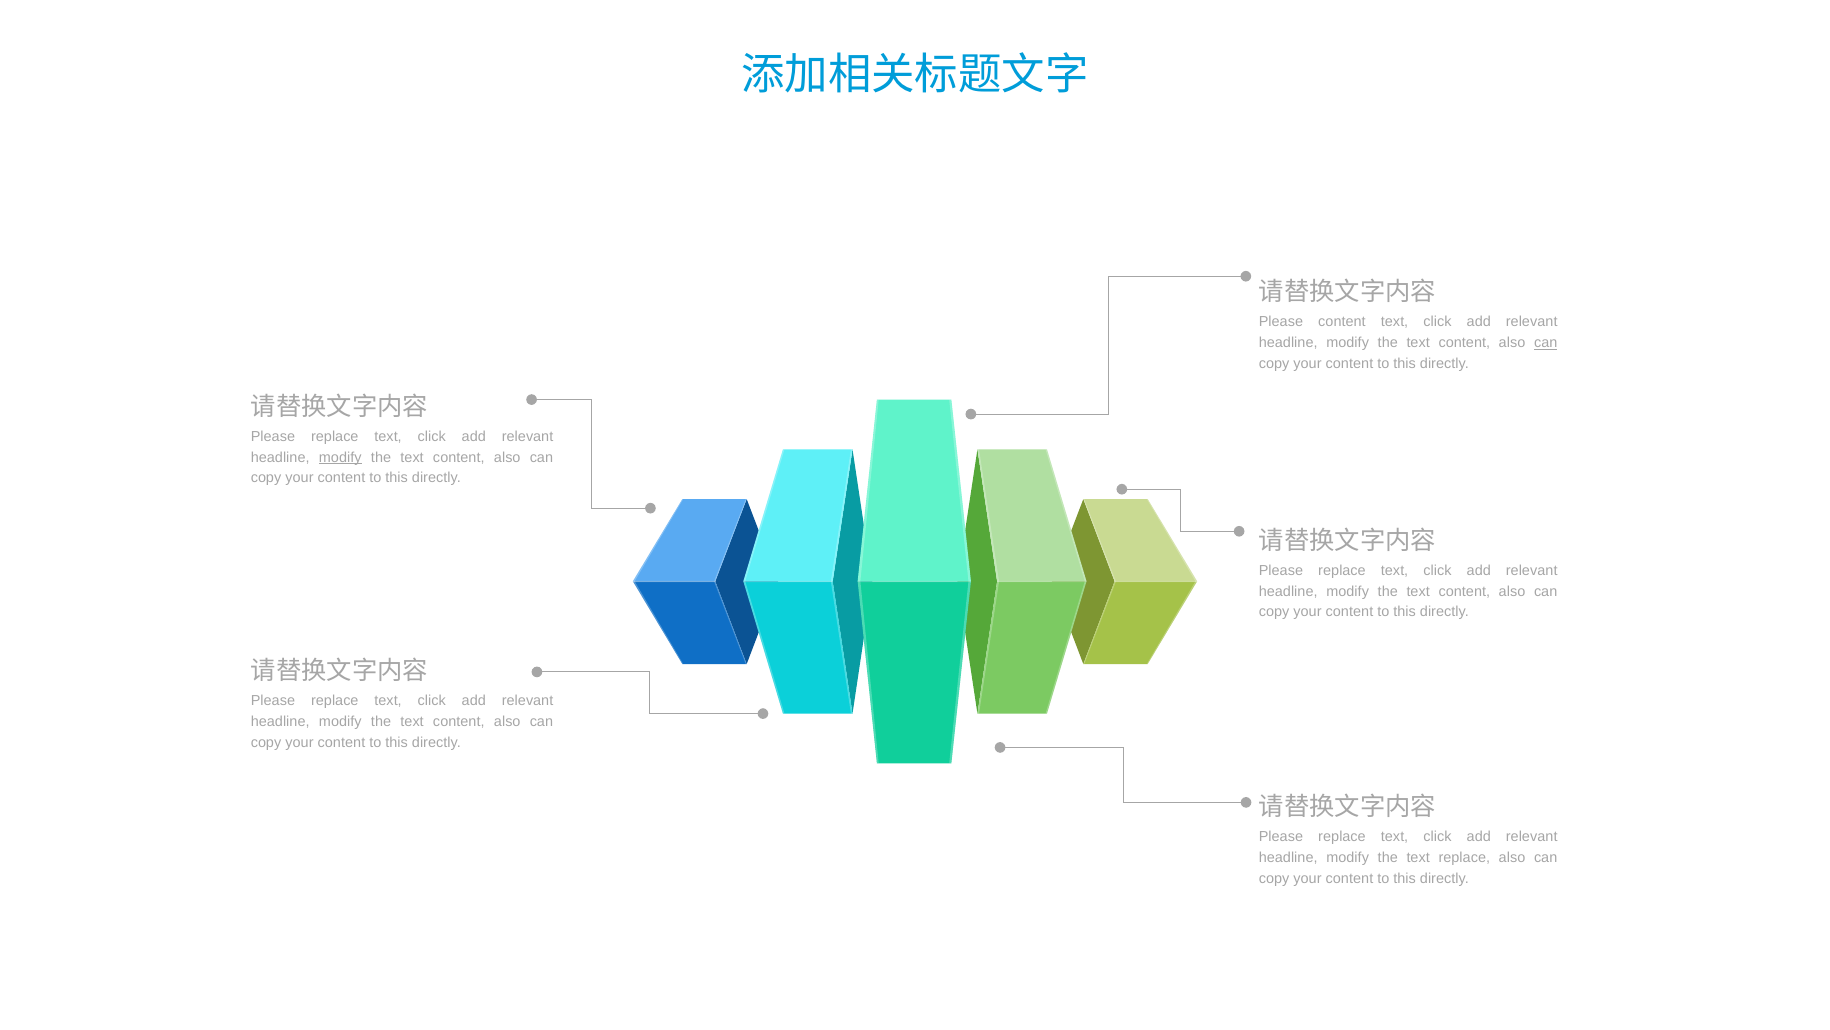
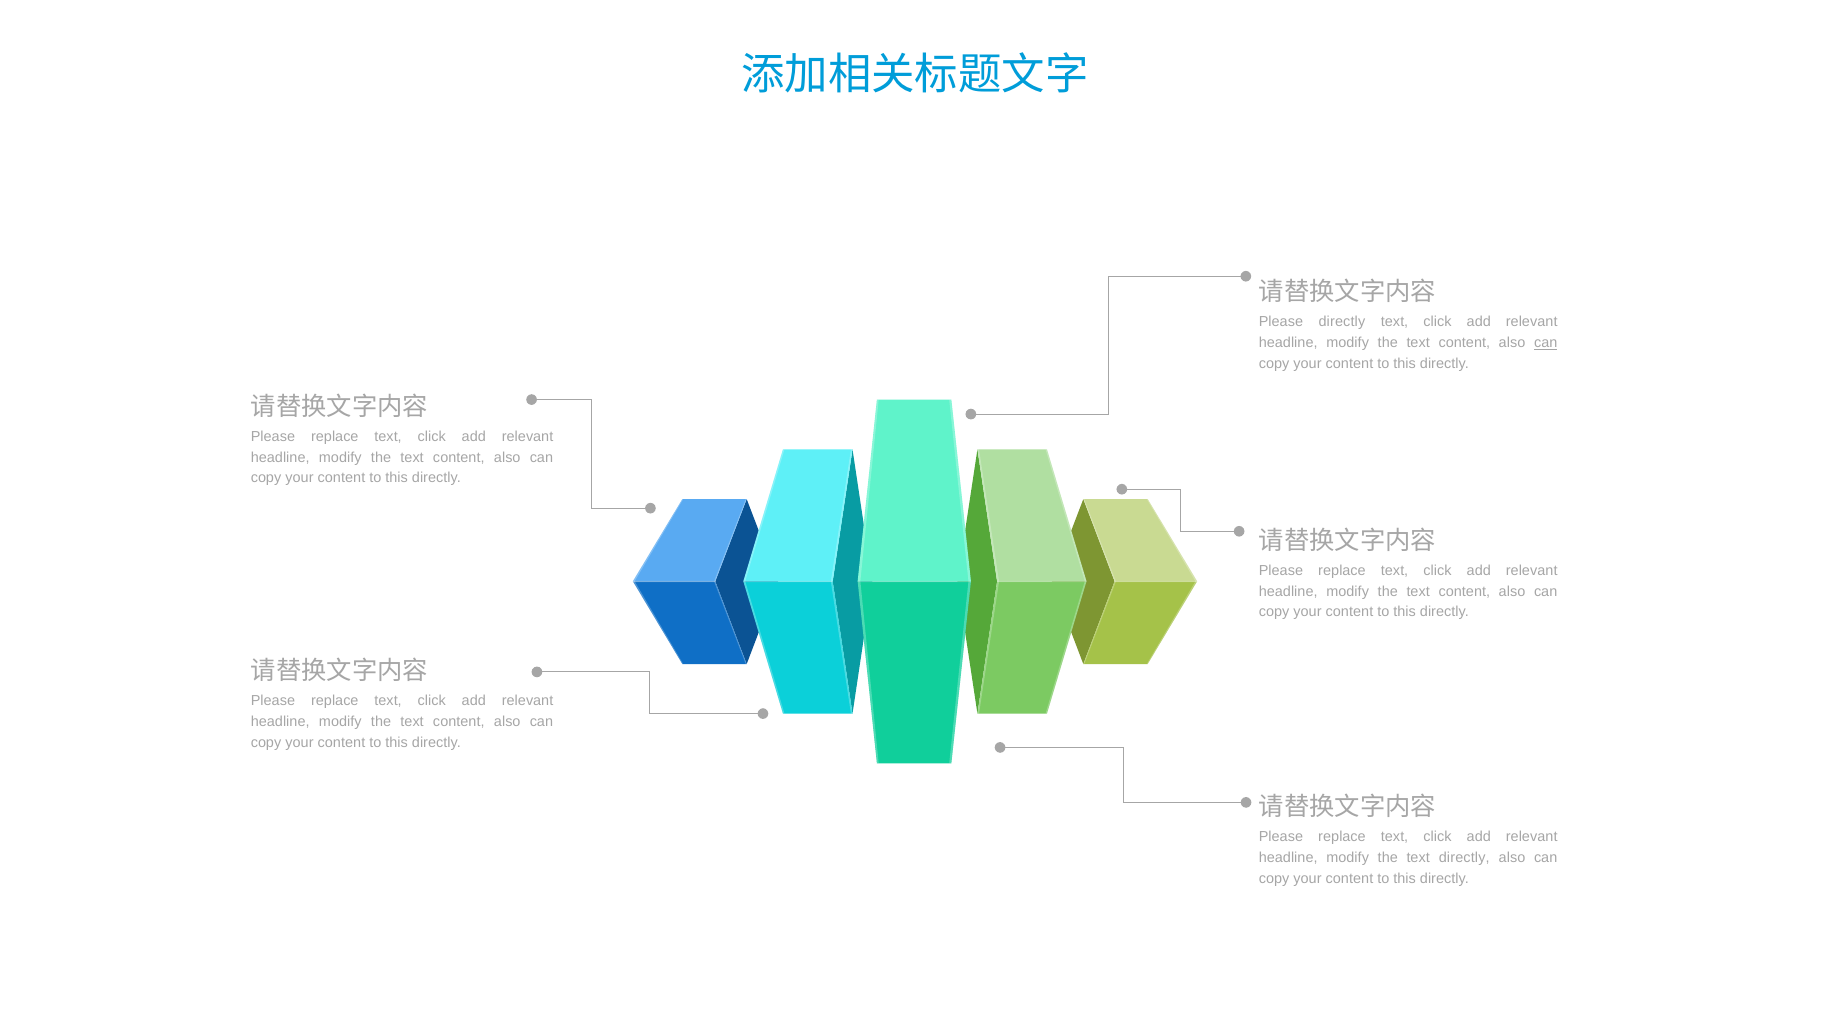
Please content: content -> directly
modify at (340, 457) underline: present -> none
text replace: replace -> directly
